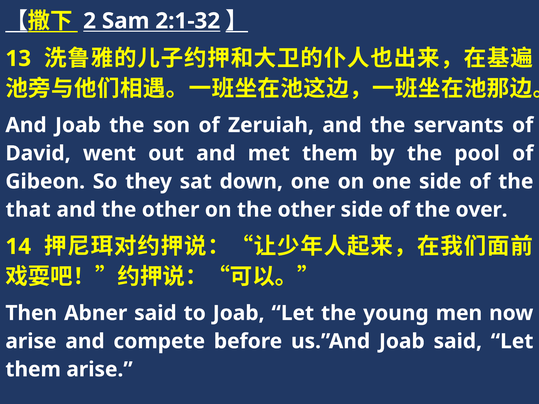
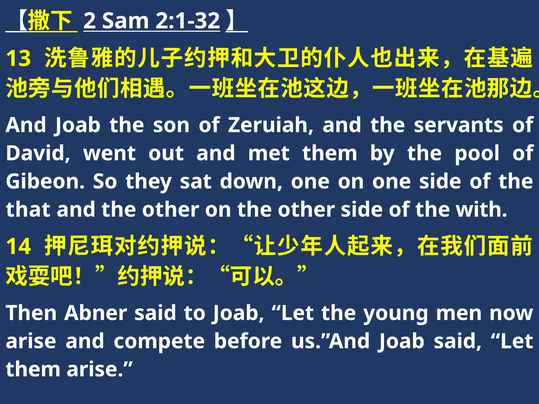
over: over -> with
